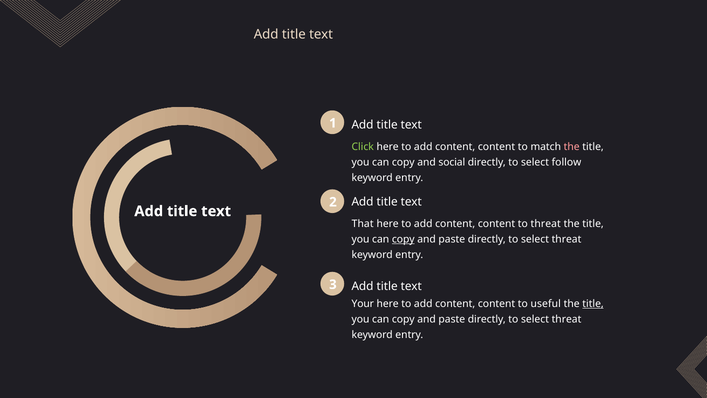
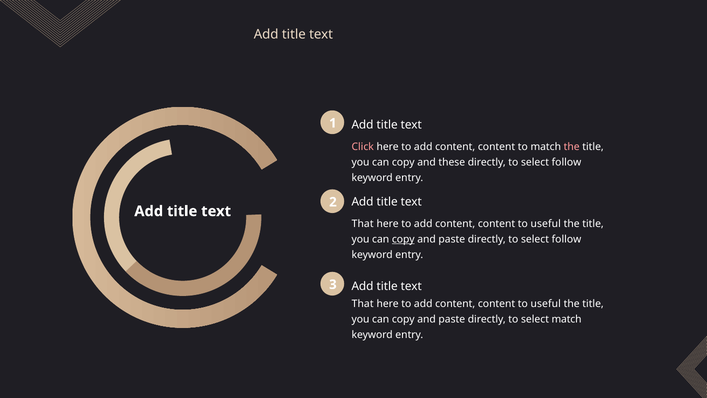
Click colour: light green -> pink
social: social -> these
threat at (546, 223): threat -> useful
threat at (567, 239): threat -> follow
Your at (363, 304): Your -> That
title at (593, 304) underline: present -> none
threat at (567, 319): threat -> match
